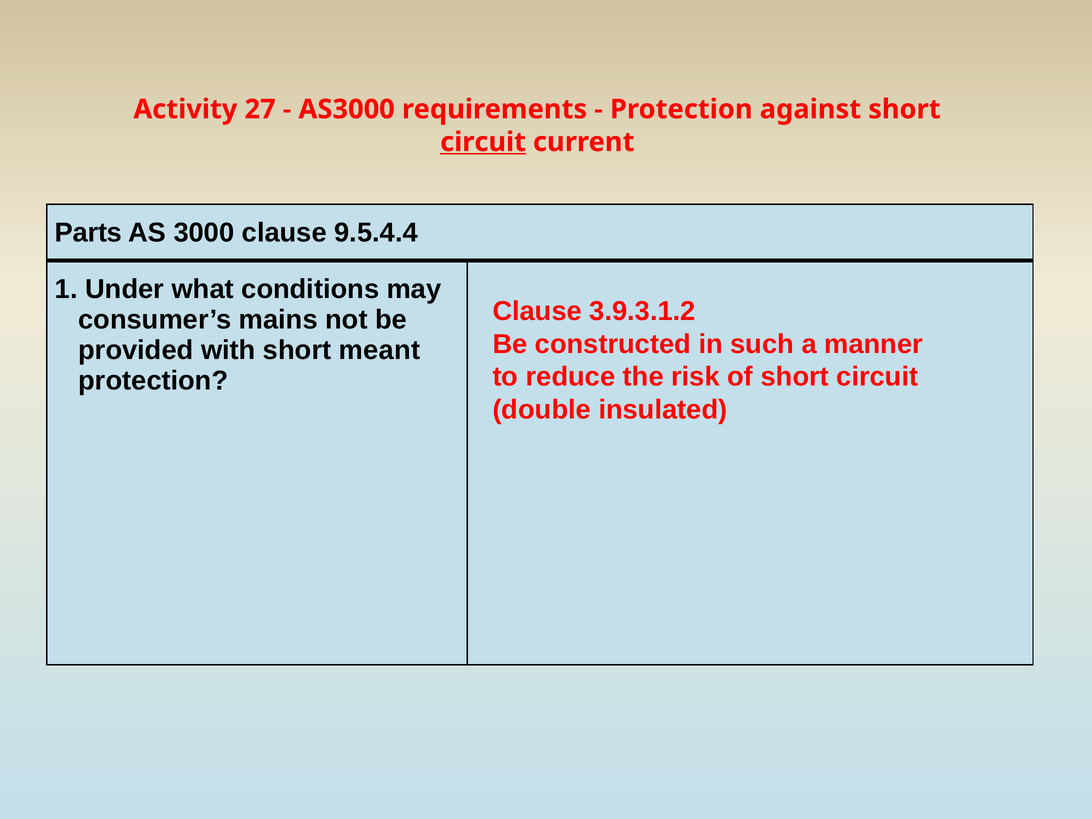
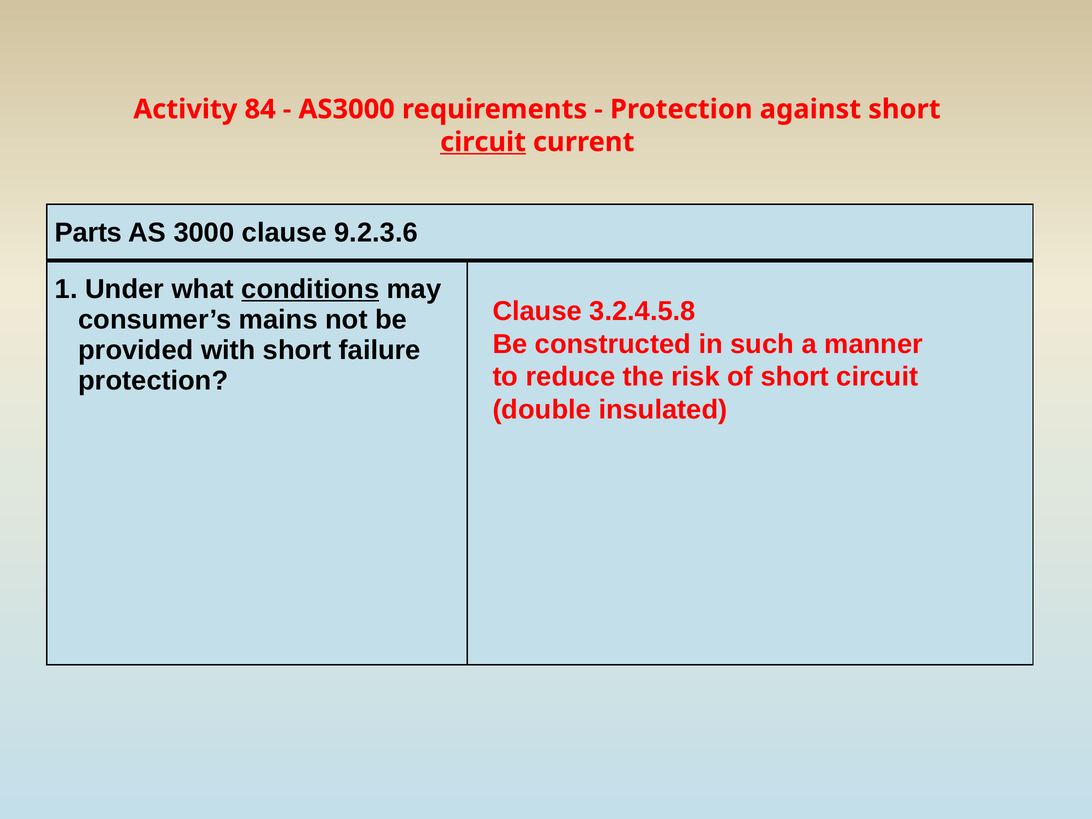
27: 27 -> 84
9.5.4.4: 9.5.4.4 -> 9.2.3.6
conditions underline: none -> present
3.9.3.1.2: 3.9.3.1.2 -> 3.2.4.5.8
meant: meant -> failure
